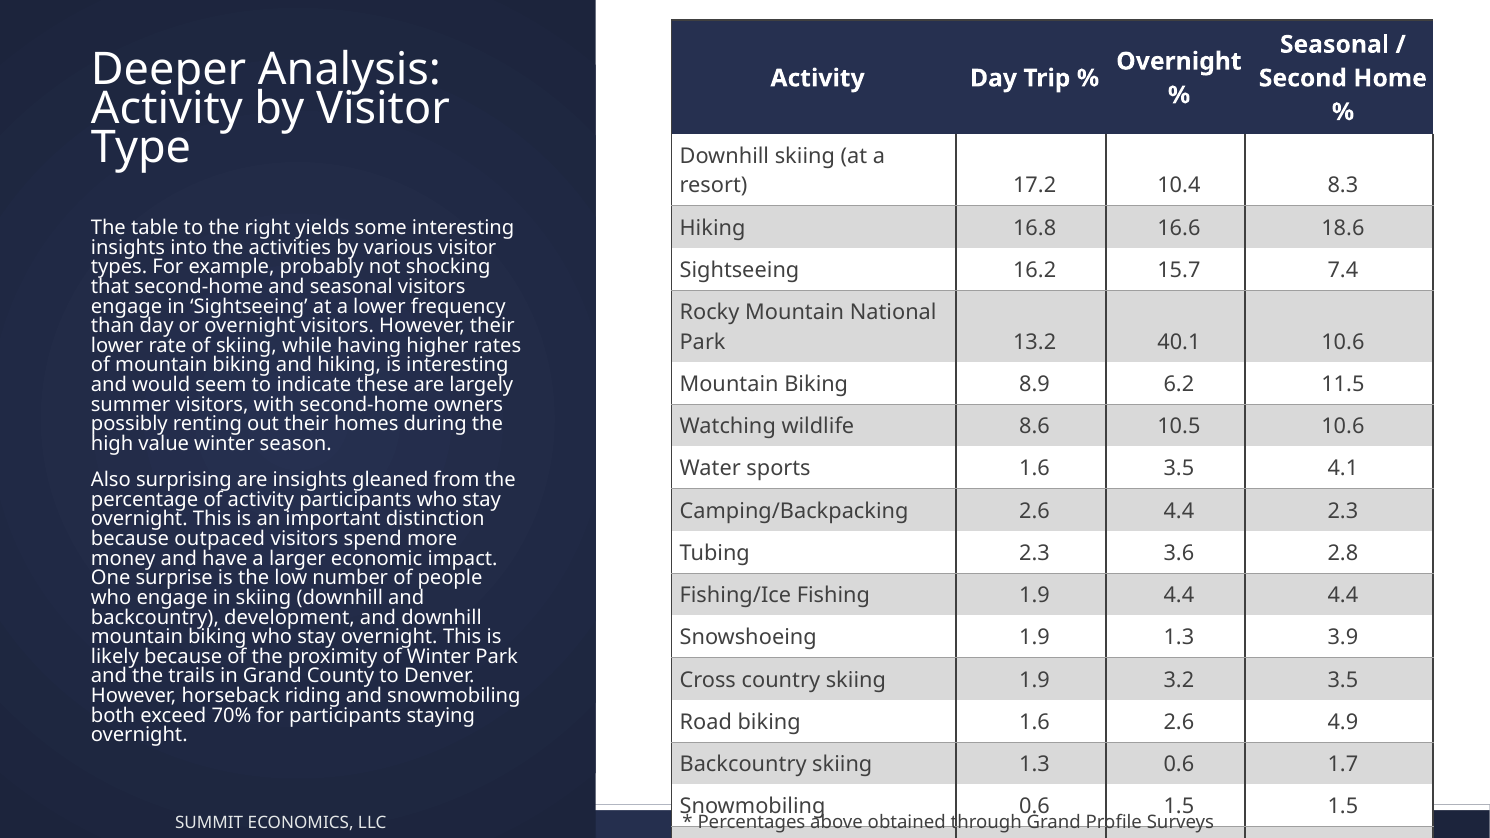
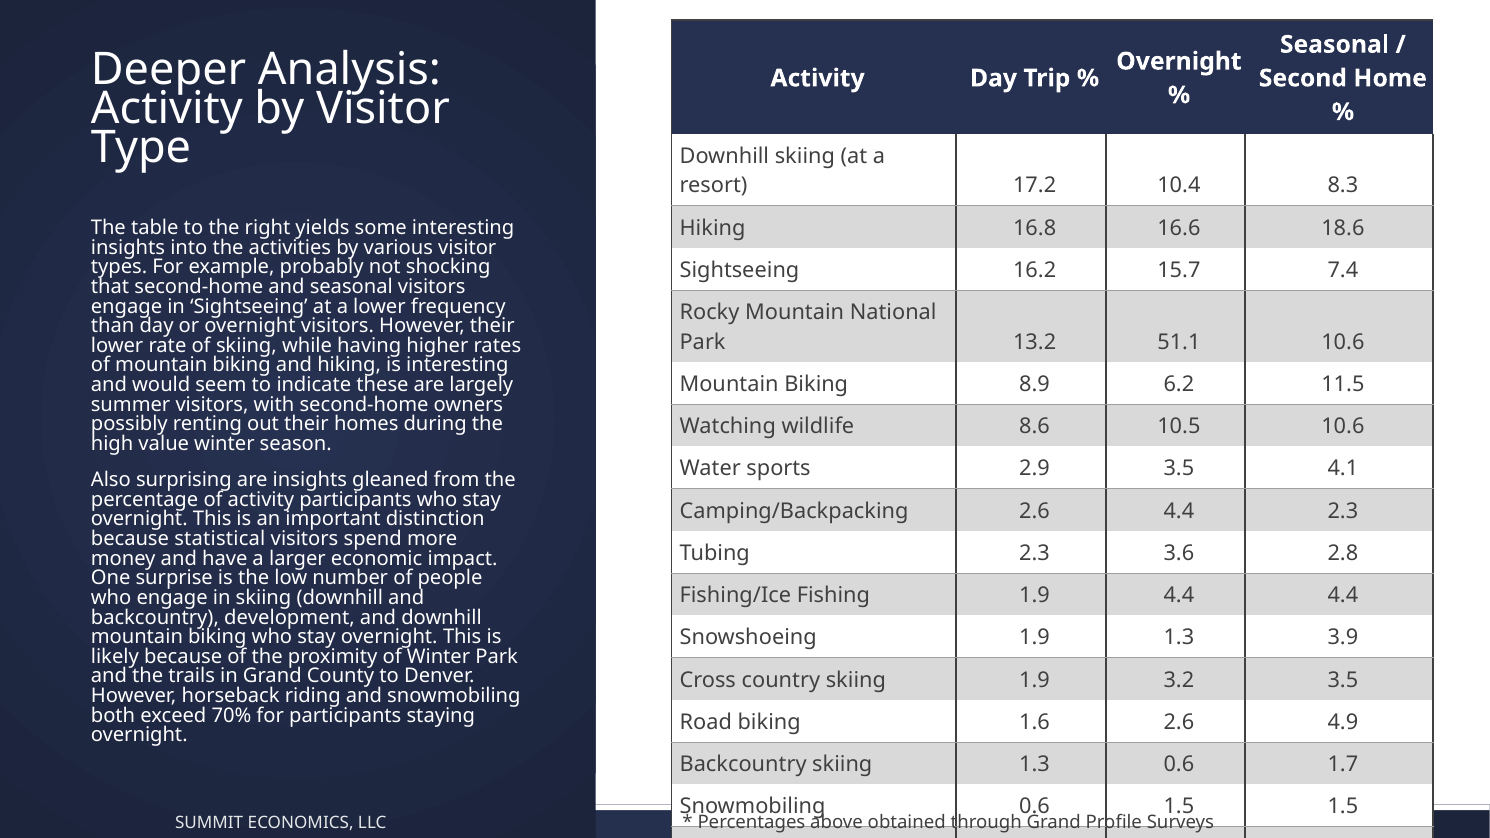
40.1: 40.1 -> 51.1
sports 1.6: 1.6 -> 2.9
outpaced: outpaced -> statistical
